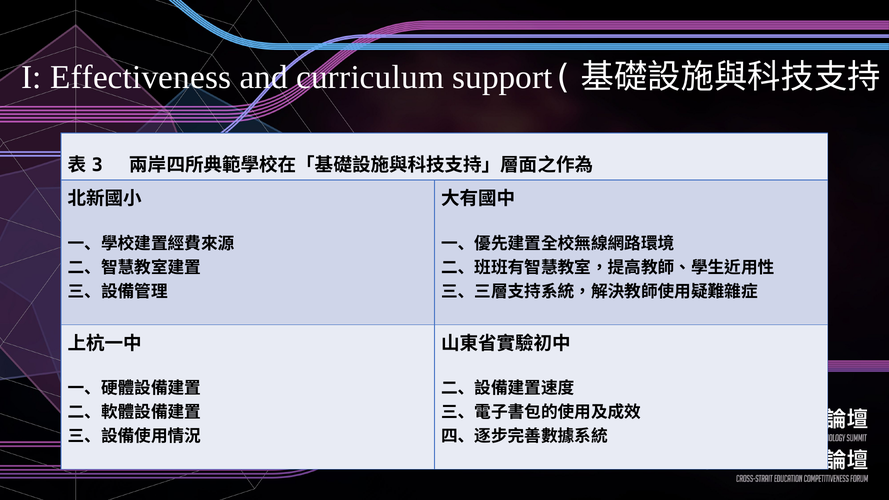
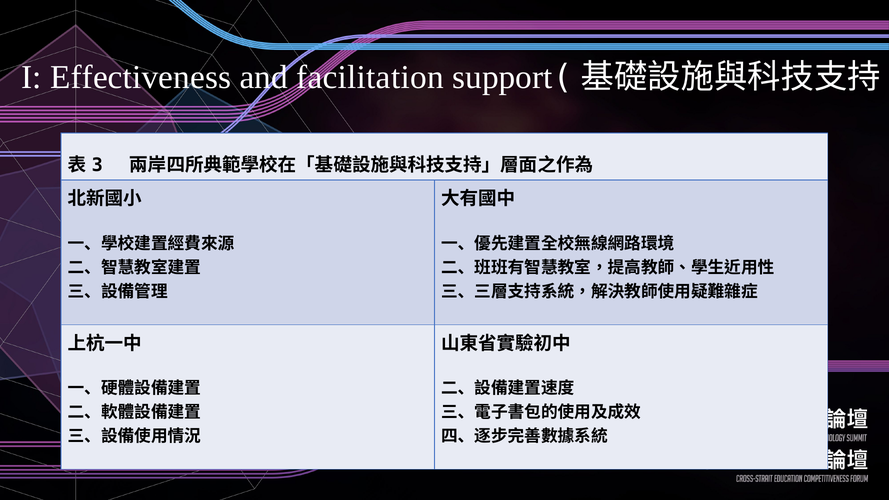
curriculum: curriculum -> facilitation
